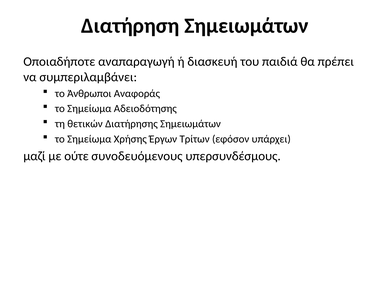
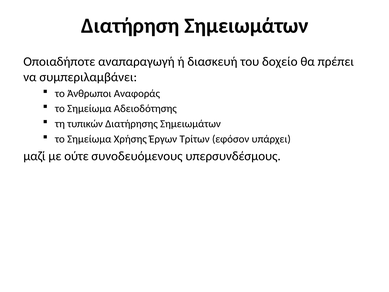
παιδιά: παιδιά -> δοχείο
θετικών: θετικών -> τυπικών
